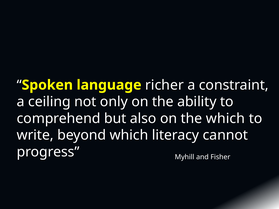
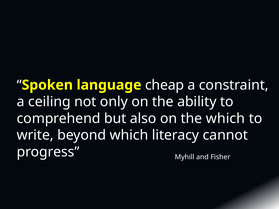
richer: richer -> cheap
